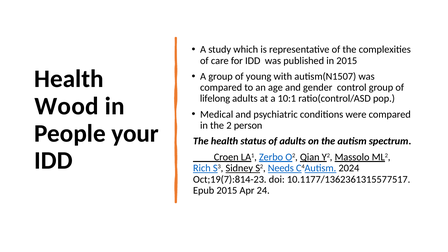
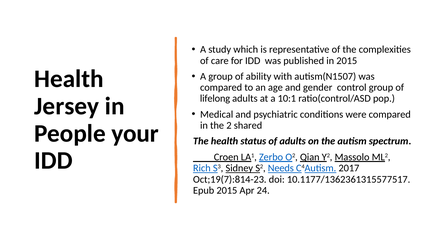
young: young -> ability
Wood: Wood -> Jersey
person: person -> shared
2024: 2024 -> 2017
